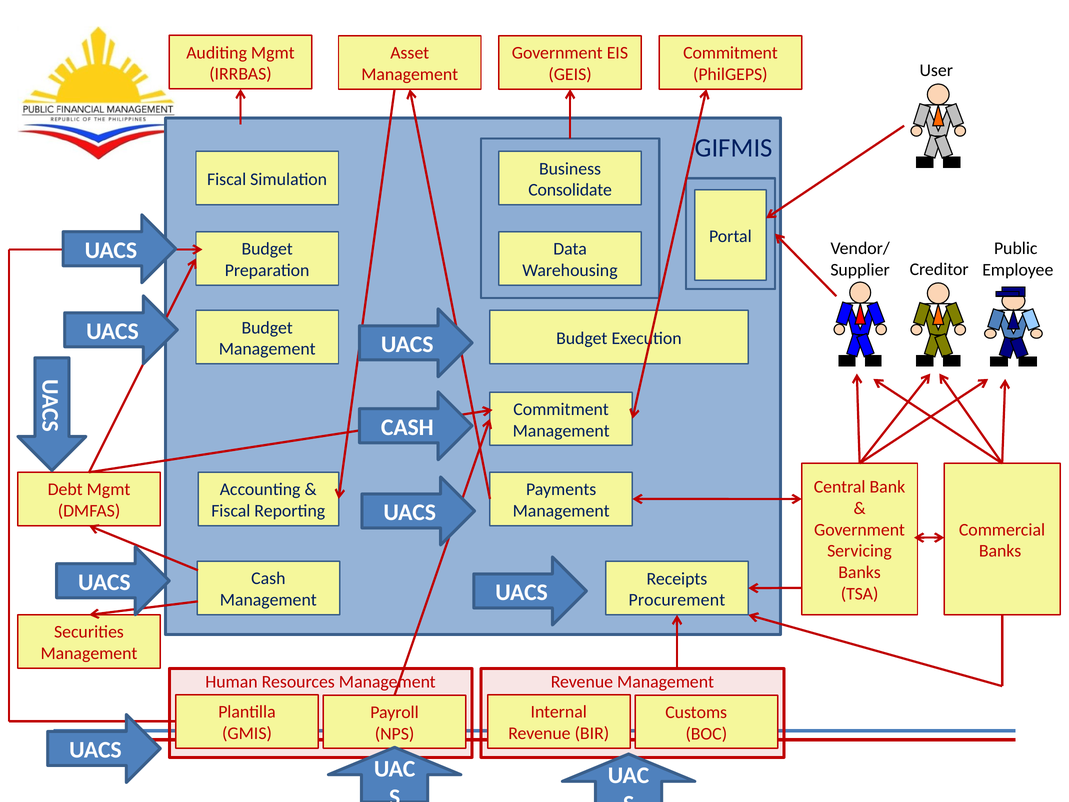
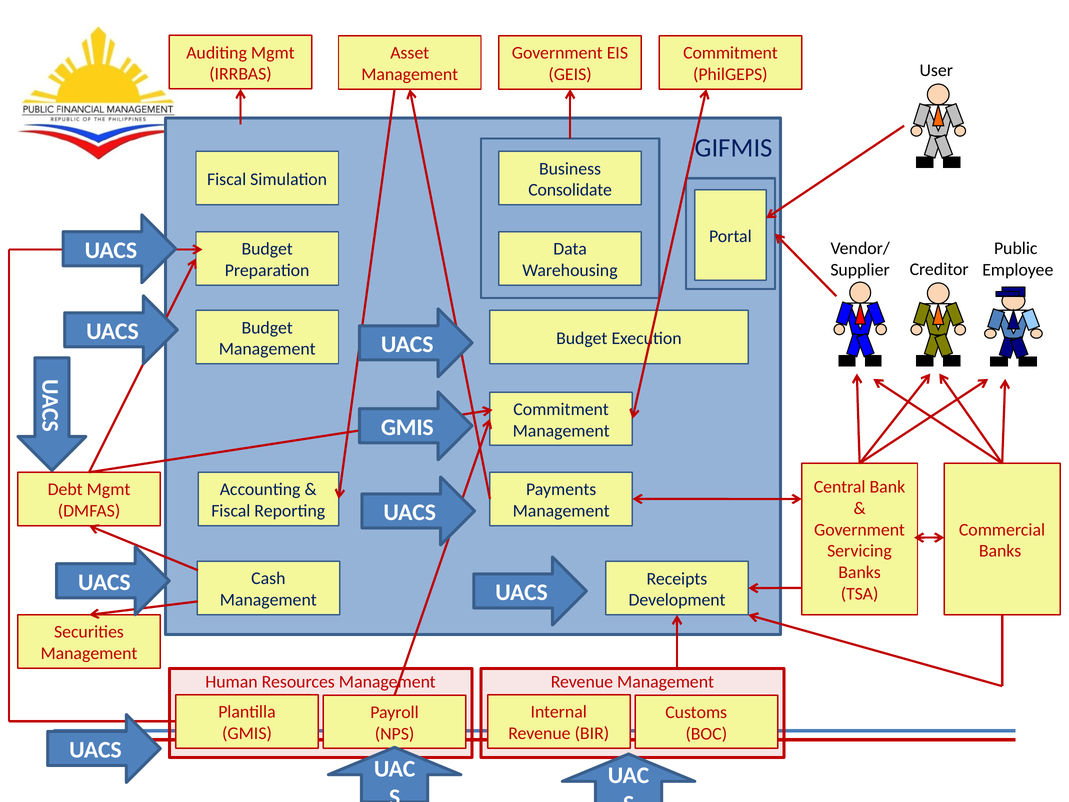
CASH at (407, 427): CASH -> GMIS
Procurement: Procurement -> Development
